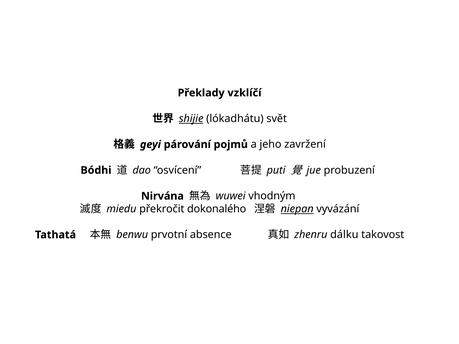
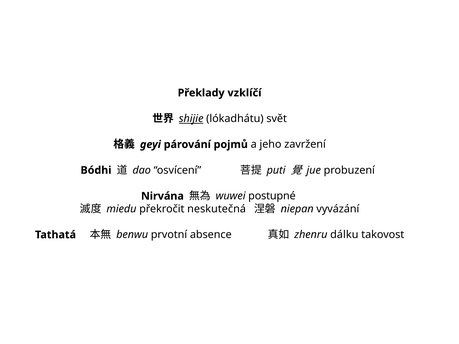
vhodným: vhodným -> postupné
dokonalého: dokonalého -> neskutečná
niepan underline: present -> none
